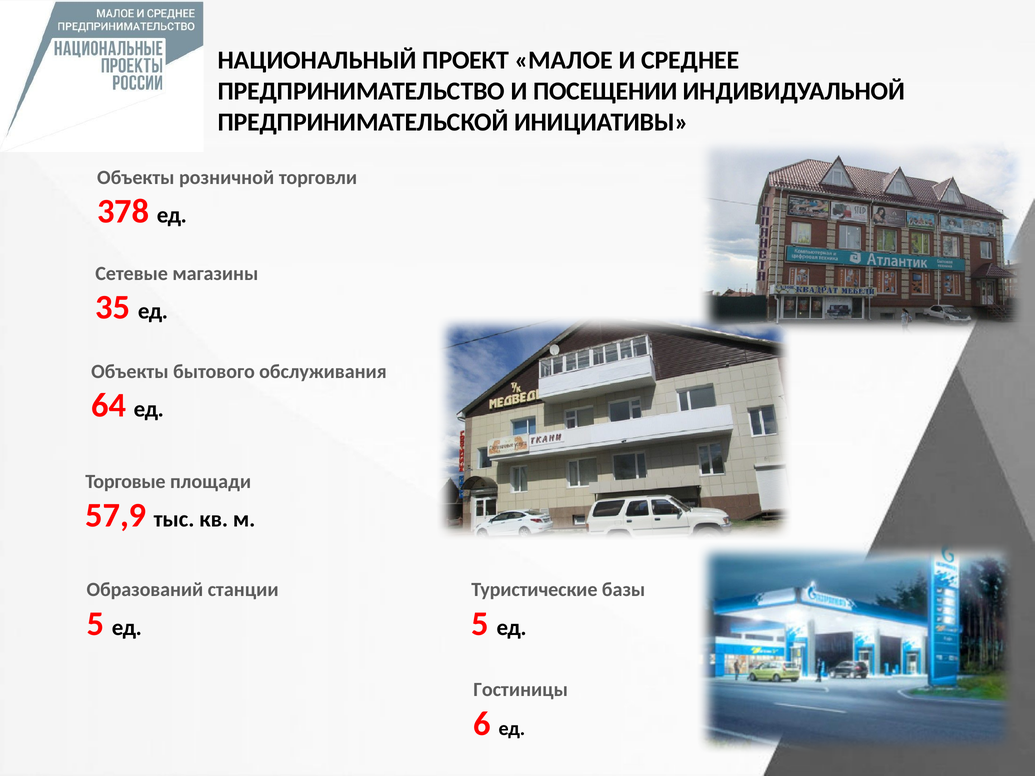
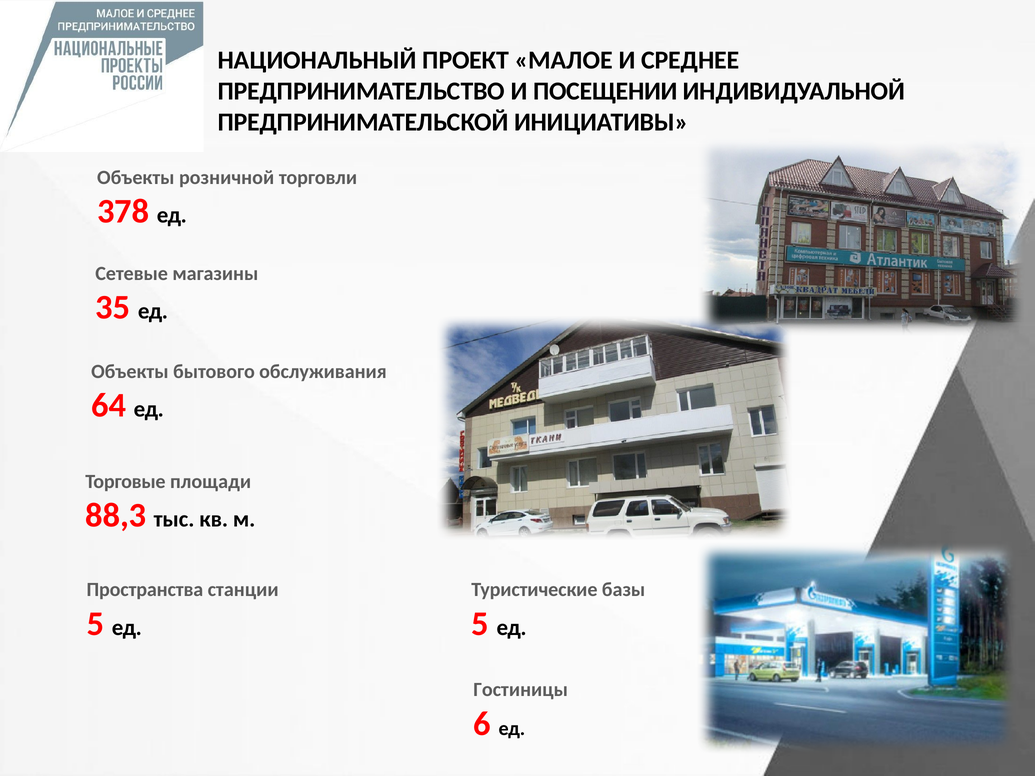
57,9: 57,9 -> 88,3
Образований: Образований -> Пространства
